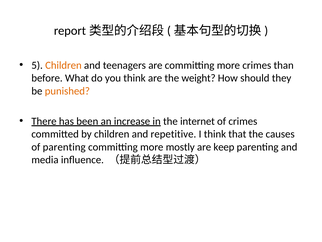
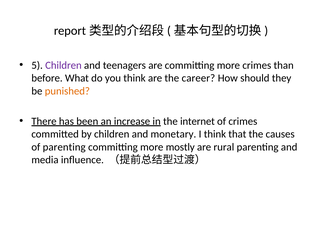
Children at (63, 65) colour: orange -> purple
weight: weight -> career
repetitive: repetitive -> monetary
keep: keep -> rural
